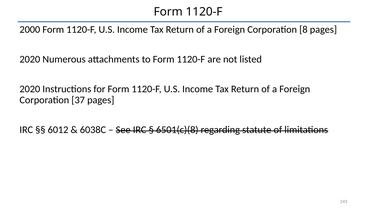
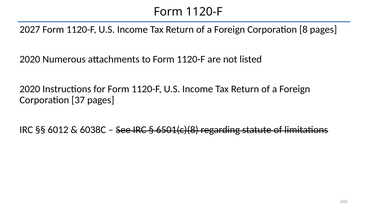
2000: 2000 -> 2027
